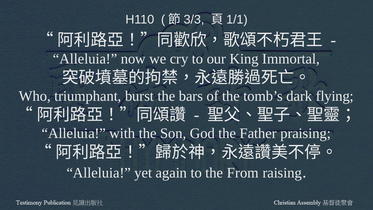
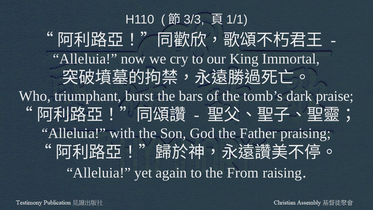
flying: flying -> praise
